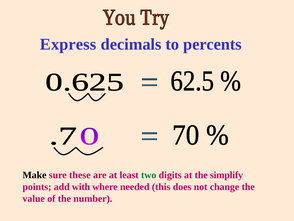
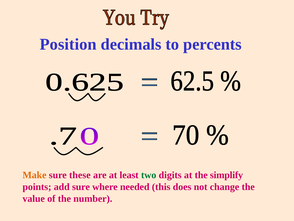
Express: Express -> Position
Make colour: black -> orange
add with: with -> sure
